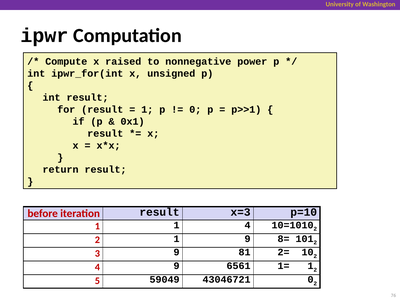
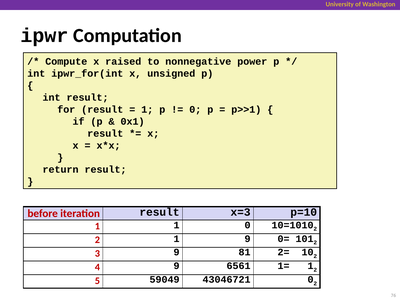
1 4: 4 -> 0
8=: 8= -> 0=
